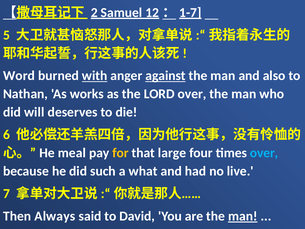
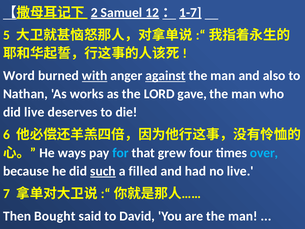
LORD over: over -> gave
did will: will -> live
meal: meal -> ways
for colour: yellow -> light blue
large: large -> grew
such underline: none -> present
what: what -> filled
Always: Always -> Bought
man at (243, 216) underline: present -> none
